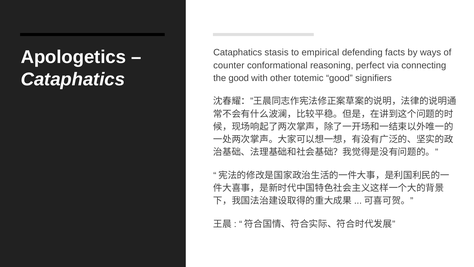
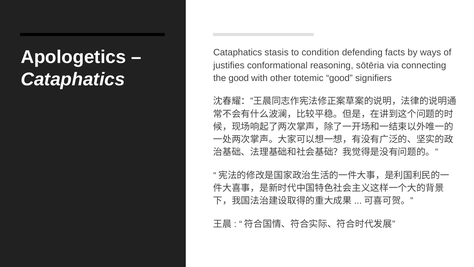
empirical: empirical -> condition
counter: counter -> justifies
perfect: perfect -> sōtēria
